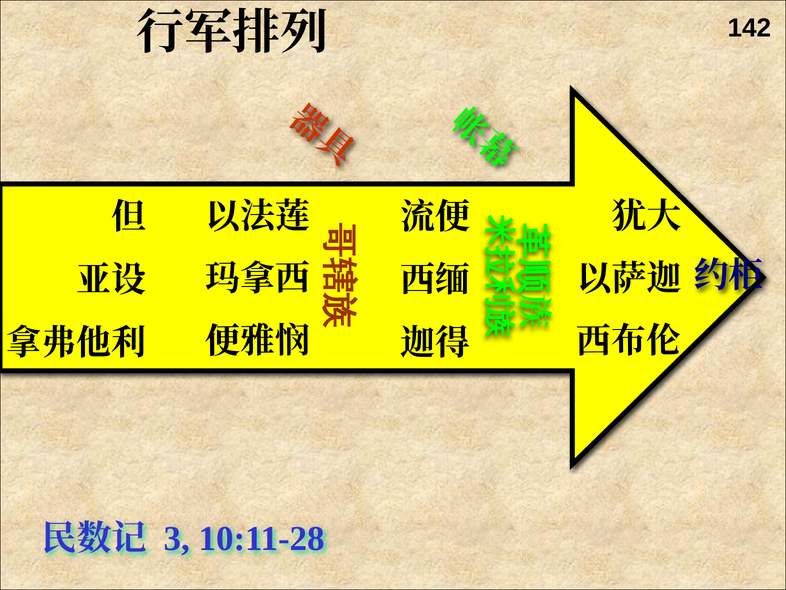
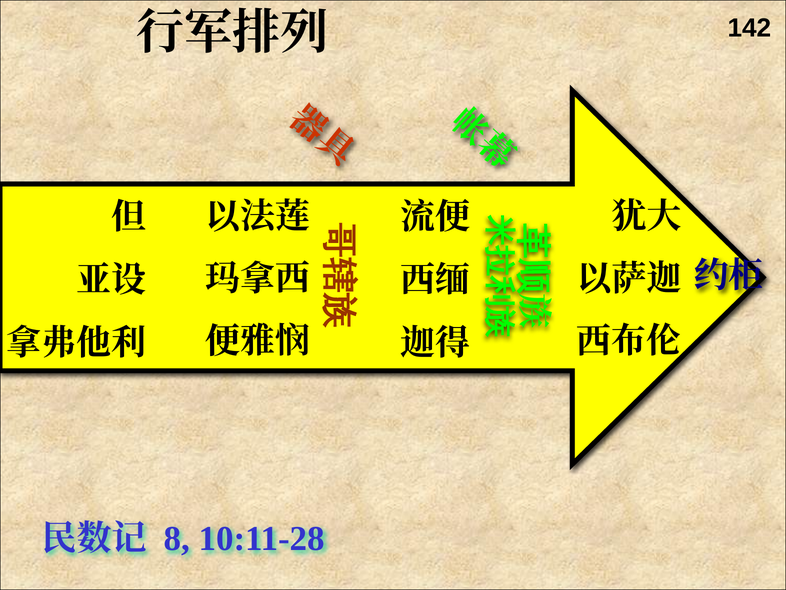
3: 3 -> 8
